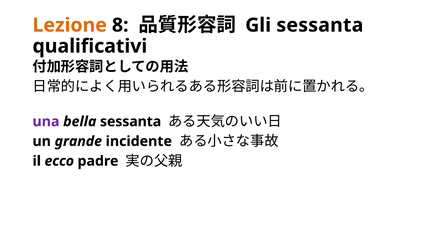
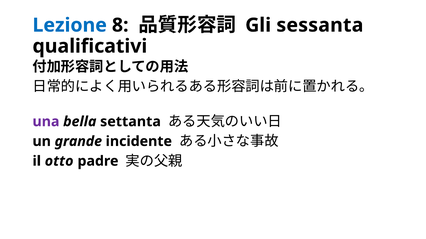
Lezione colour: orange -> blue
bella sessanta: sessanta -> settanta
ecco: ecco -> otto
